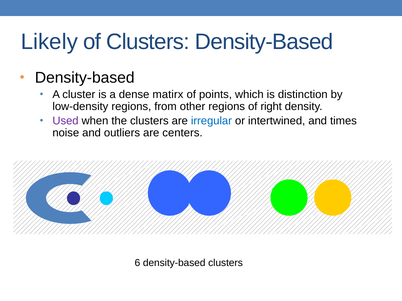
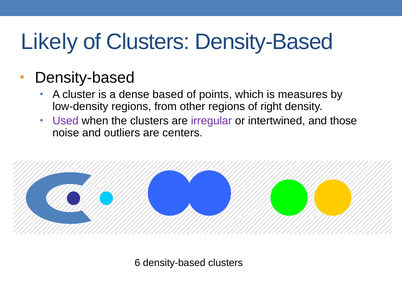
matirx: matirx -> based
distinction: distinction -> measures
irregular colour: blue -> purple
times: times -> those
